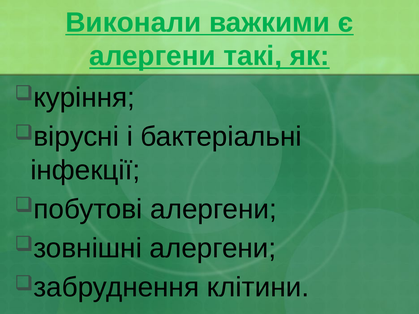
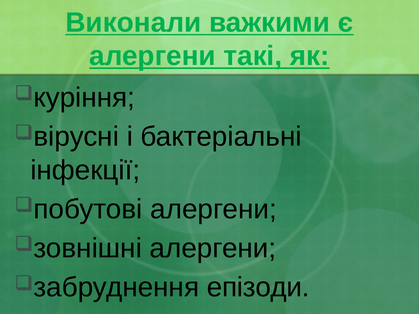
клітини: клітини -> епізоди
